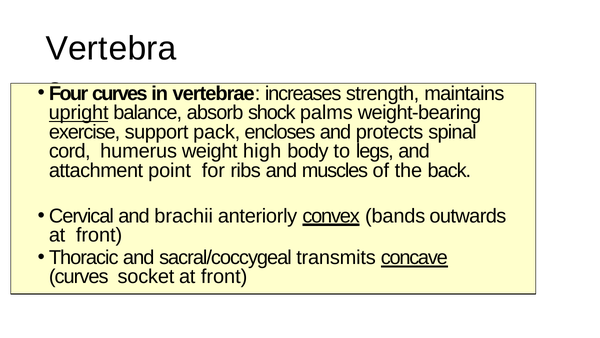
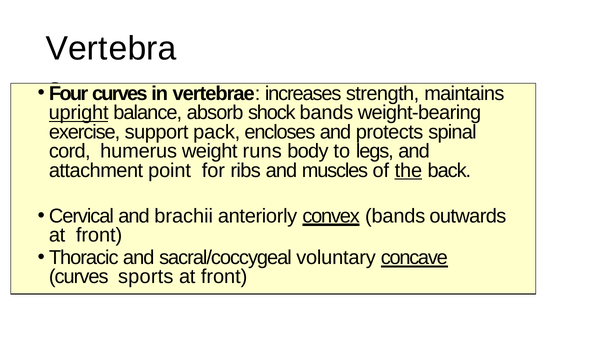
shock palms: palms -> bands
high: high -> runs
the underline: none -> present
transmits: transmits -> voluntary
socket: socket -> sports
